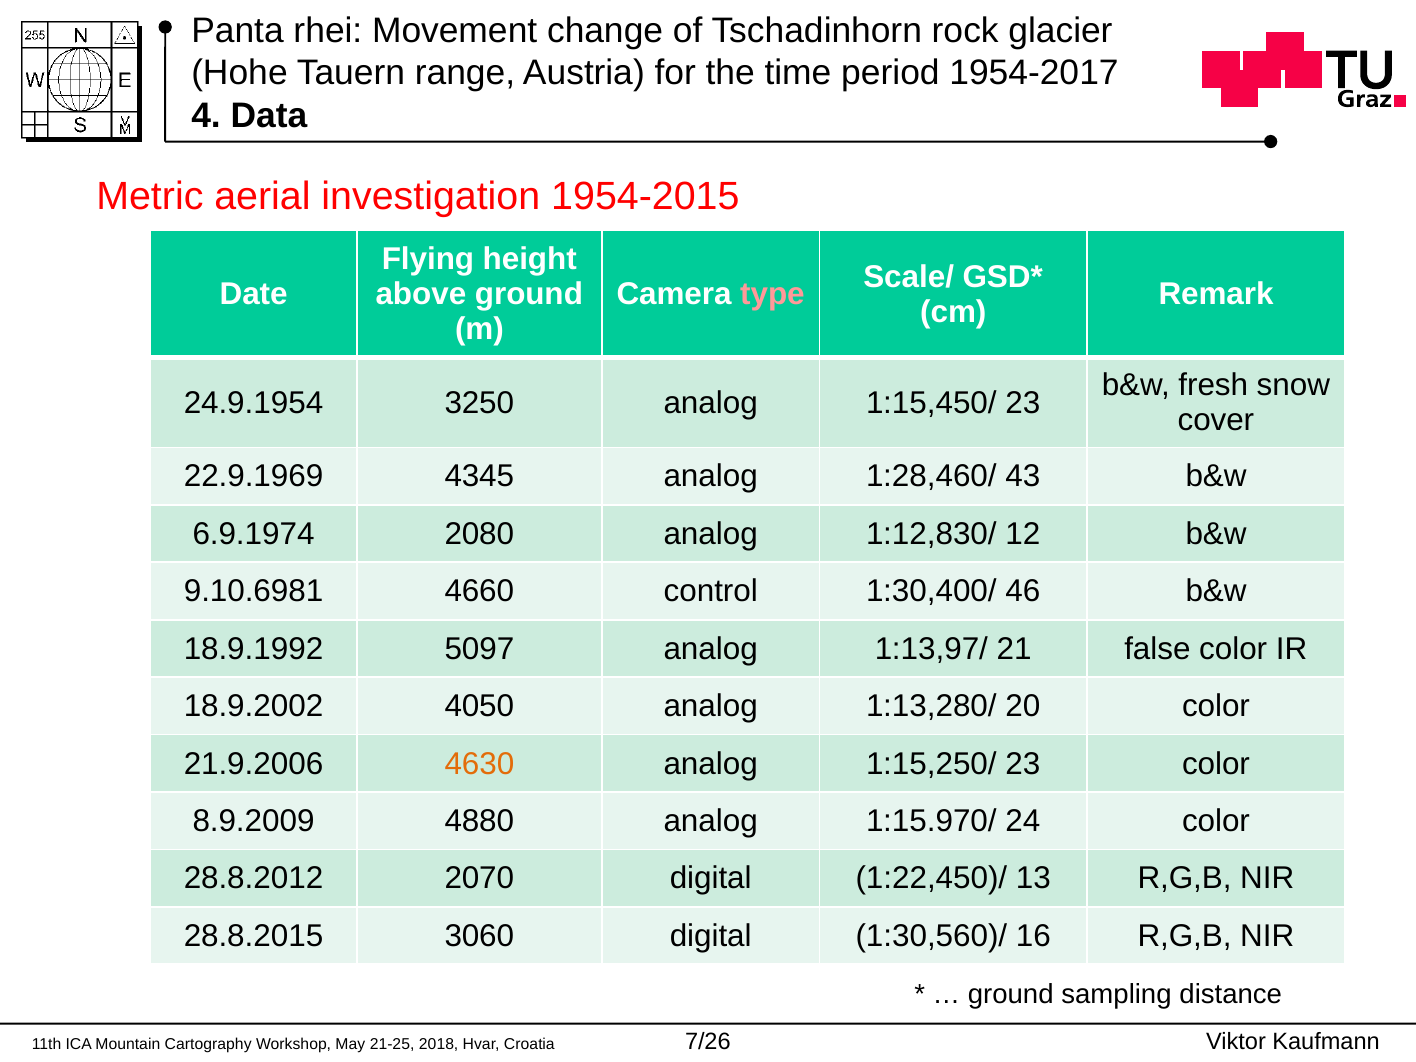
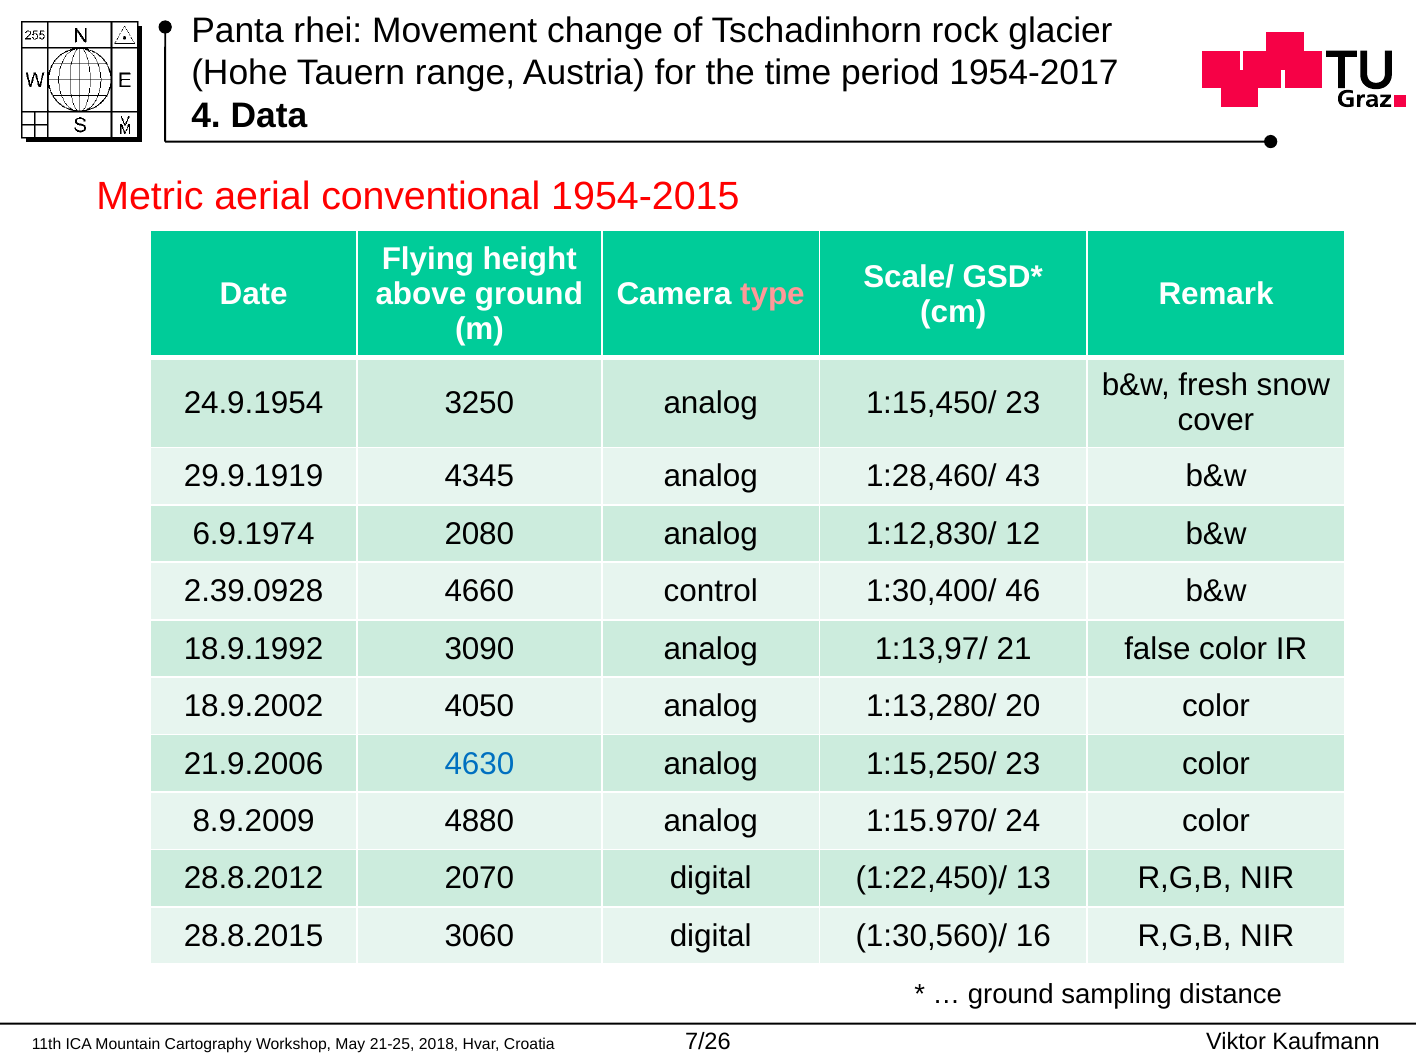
investigation: investigation -> conventional
22.9.1969: 22.9.1969 -> 29.9.1919
9.10.6981: 9.10.6981 -> 2.39.0928
5097: 5097 -> 3090
4630 colour: orange -> blue
